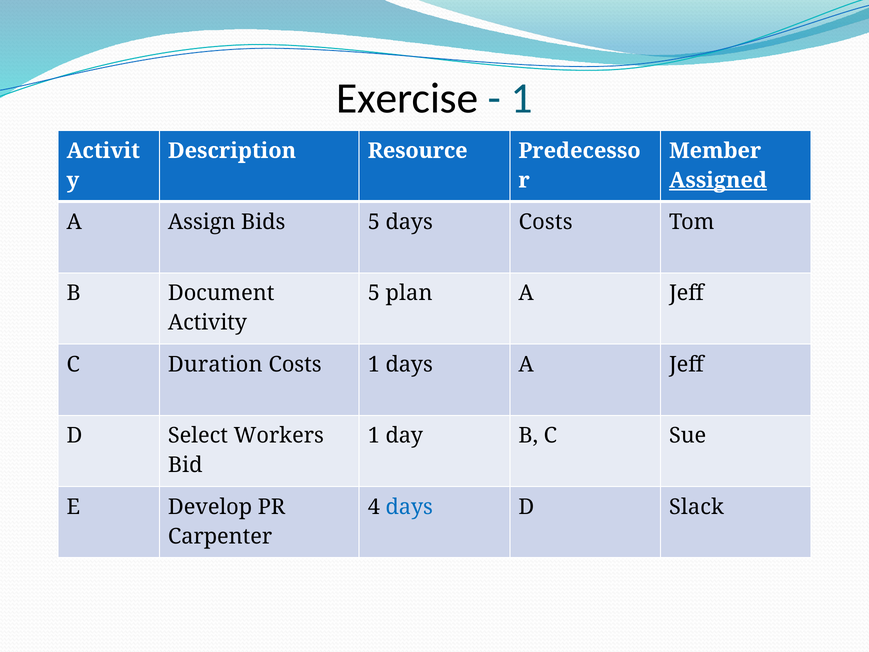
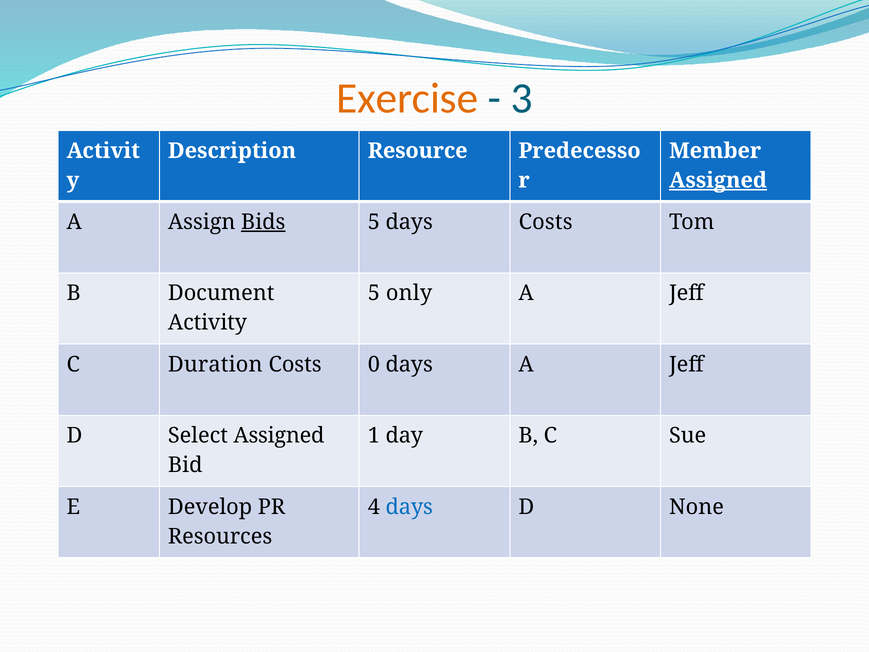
Exercise colour: black -> orange
1 at (522, 98): 1 -> 3
Bids underline: none -> present
plan: plan -> only
Costs 1: 1 -> 0
Select Workers: Workers -> Assigned
Slack: Slack -> None
Carpenter: Carpenter -> Resources
